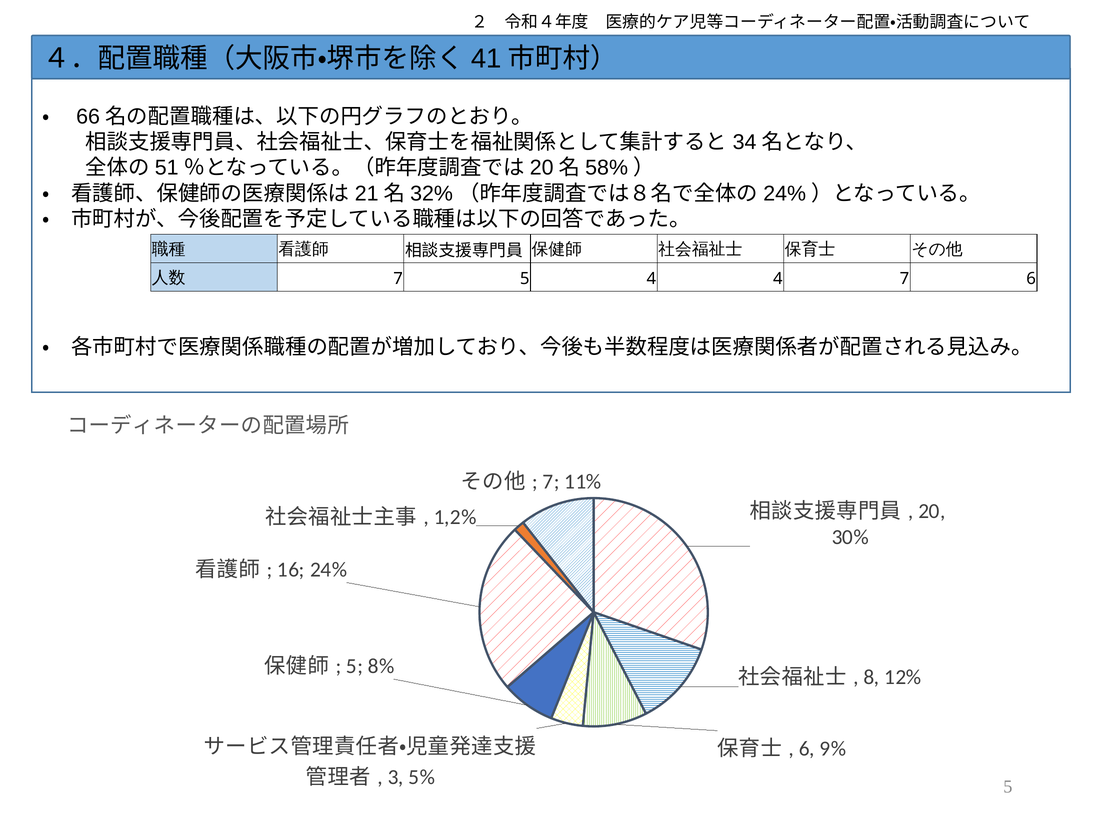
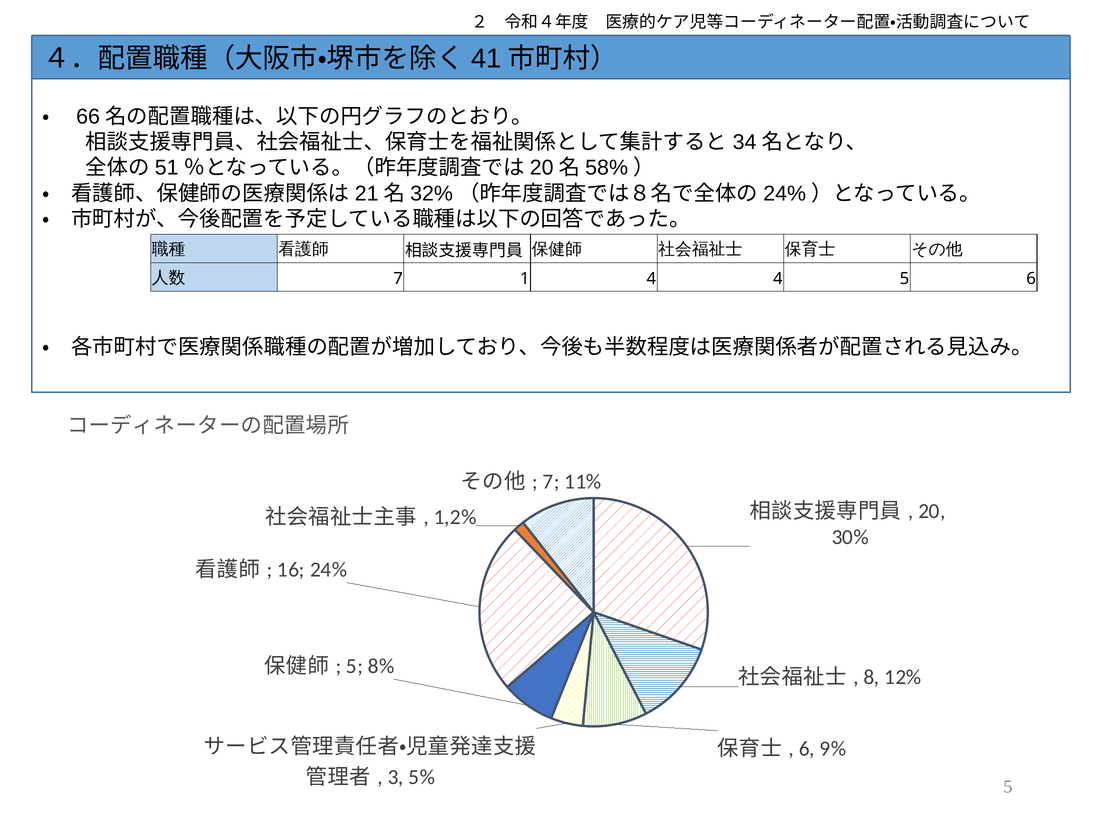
7 5: 5 -> 1
4 7: 7 -> 5
